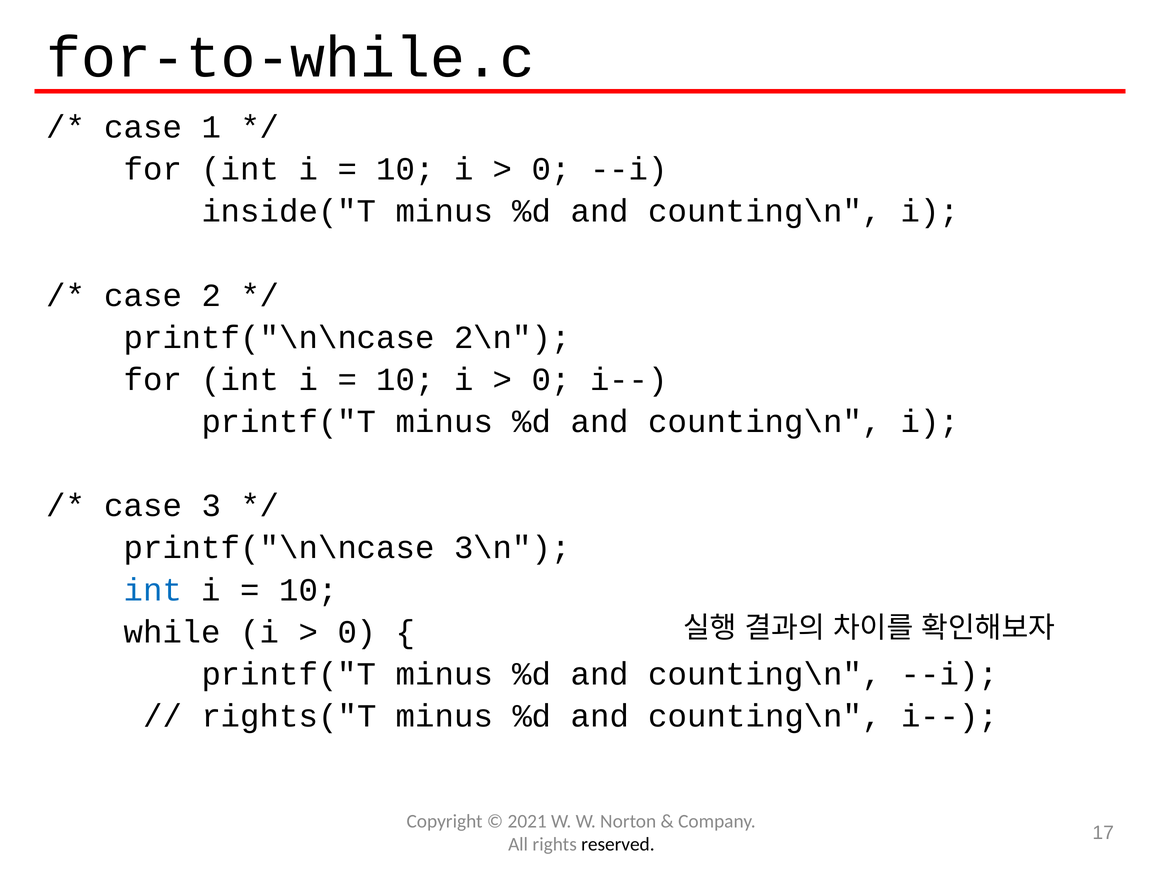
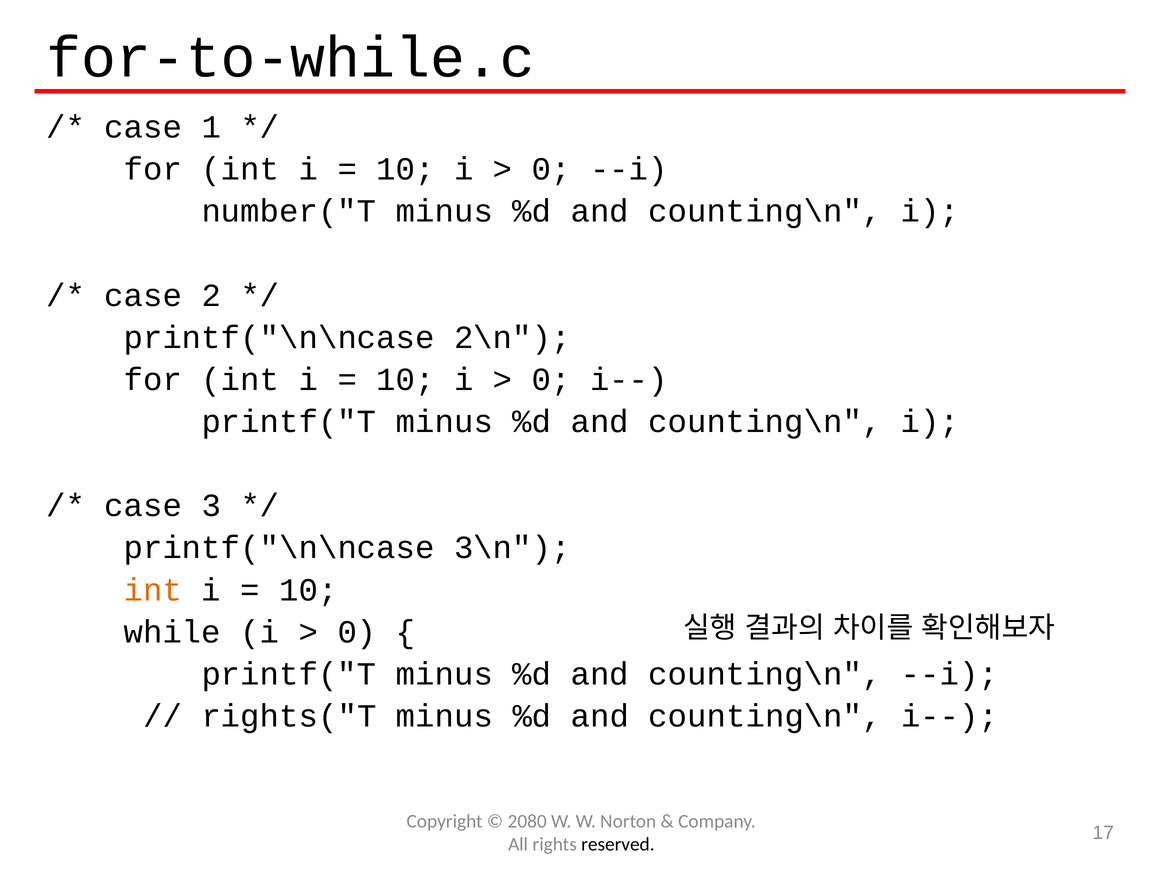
inside("T: inside("T -> number("T
int at (153, 590) colour: blue -> orange
2021: 2021 -> 2080
